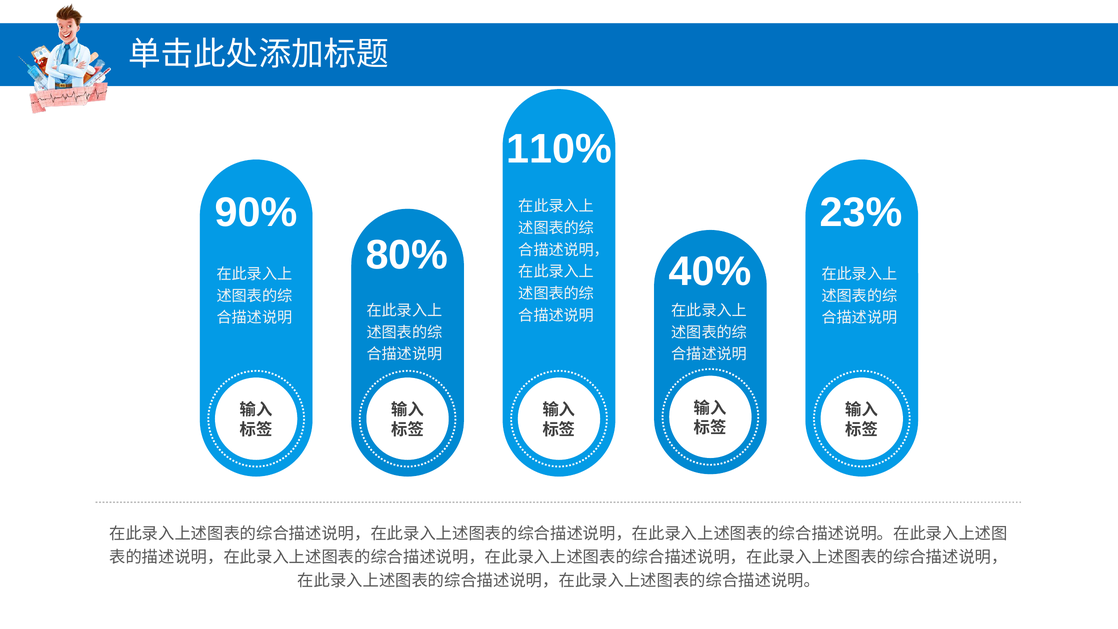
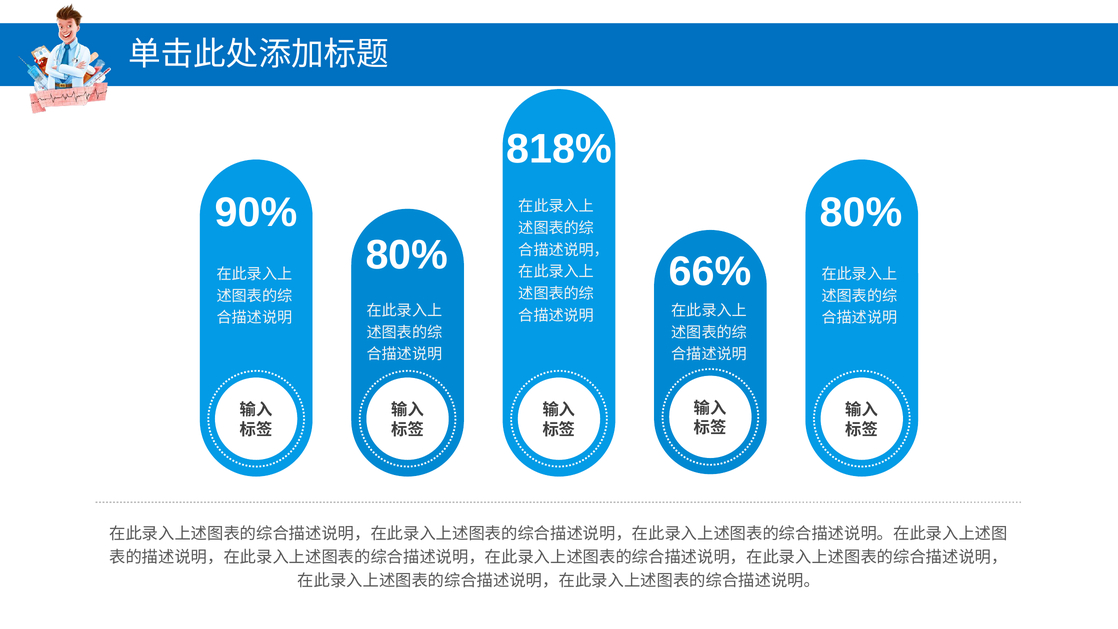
110%: 110% -> 818%
23% at (861, 212): 23% -> 80%
40%: 40% -> 66%
